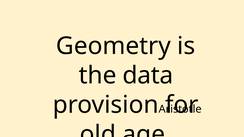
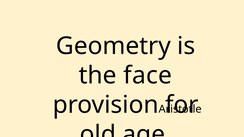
data: data -> face
